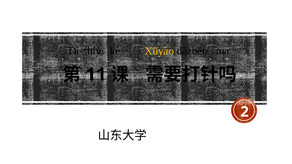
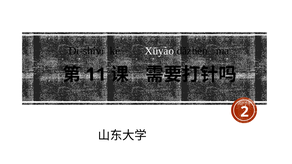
Xūyào colour: yellow -> white
